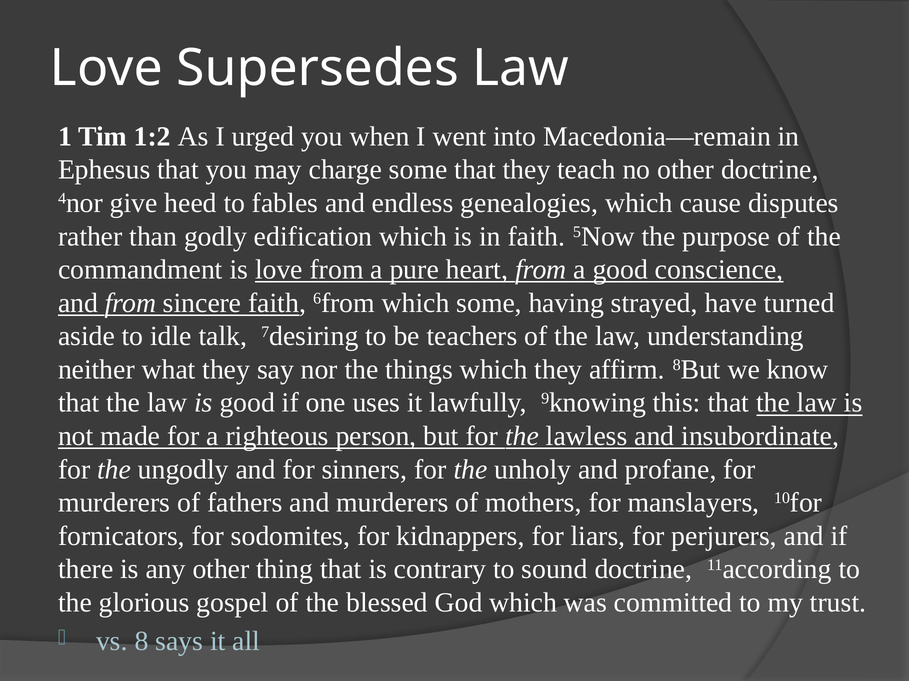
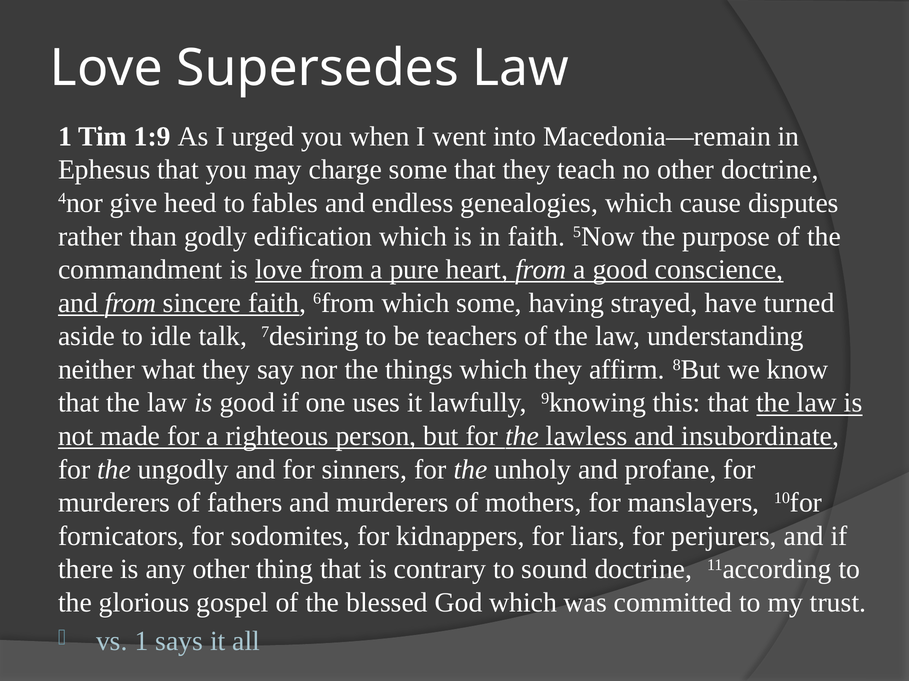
1:2: 1:2 -> 1:9
vs 8: 8 -> 1
